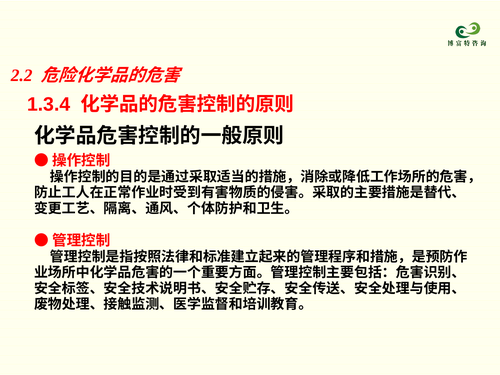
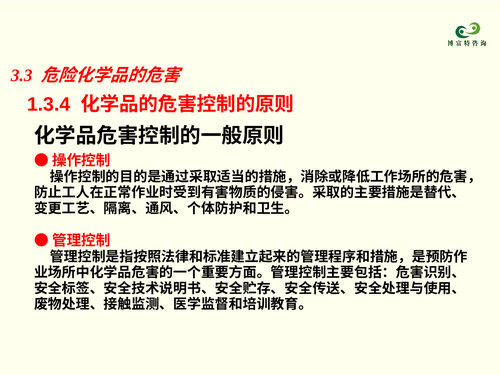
2.2: 2.2 -> 3.3
